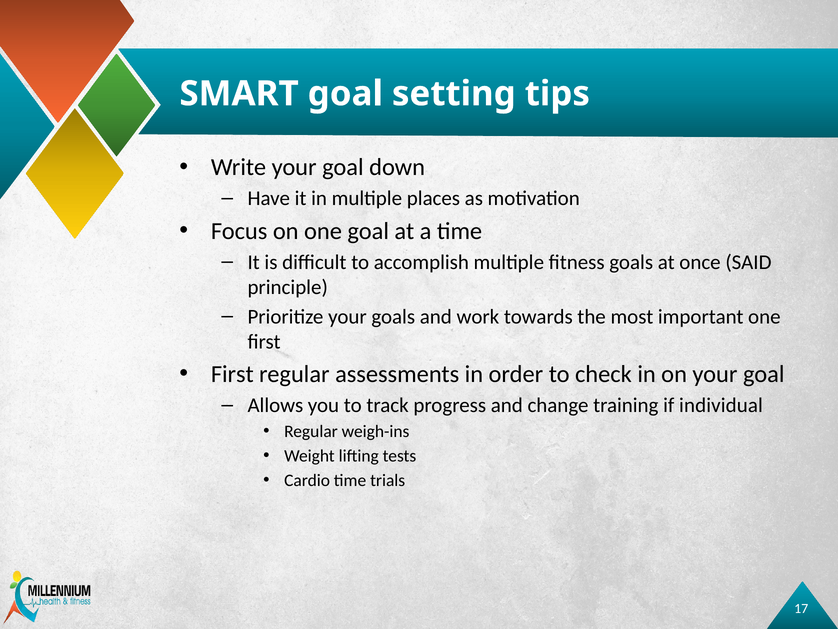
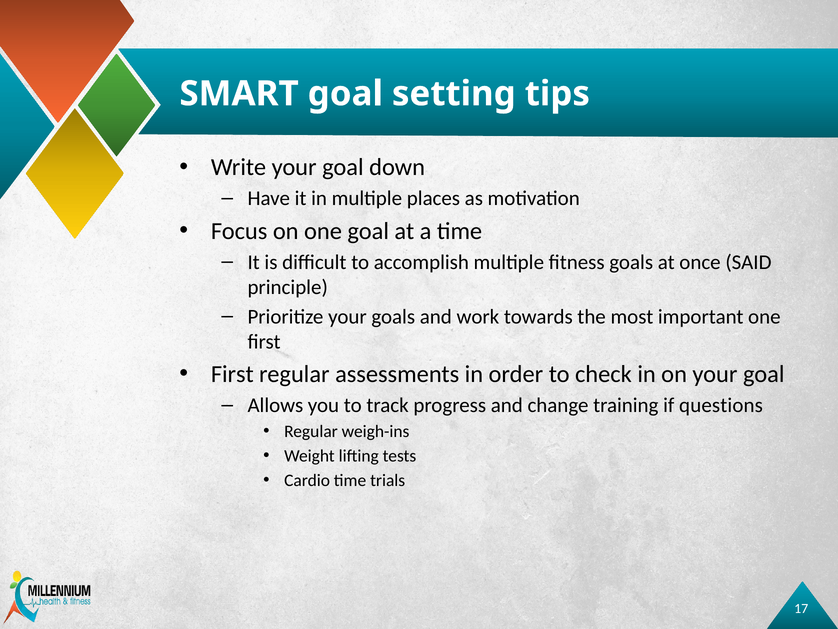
individual: individual -> questions
